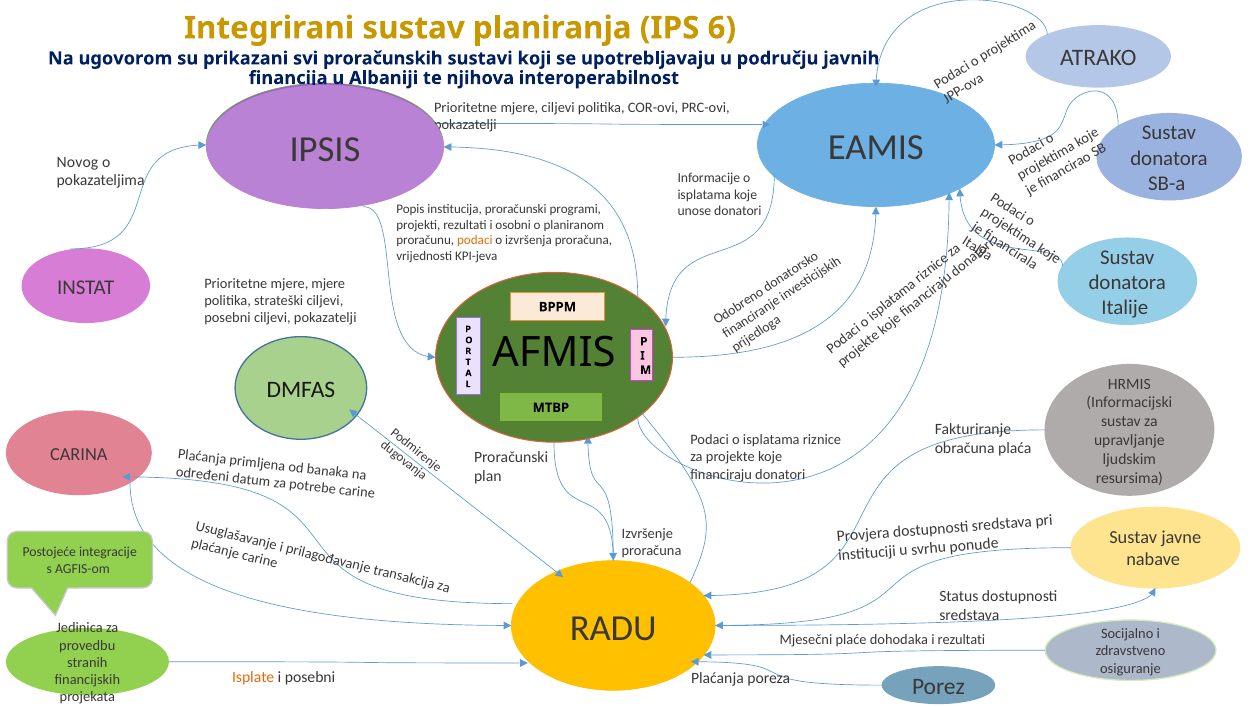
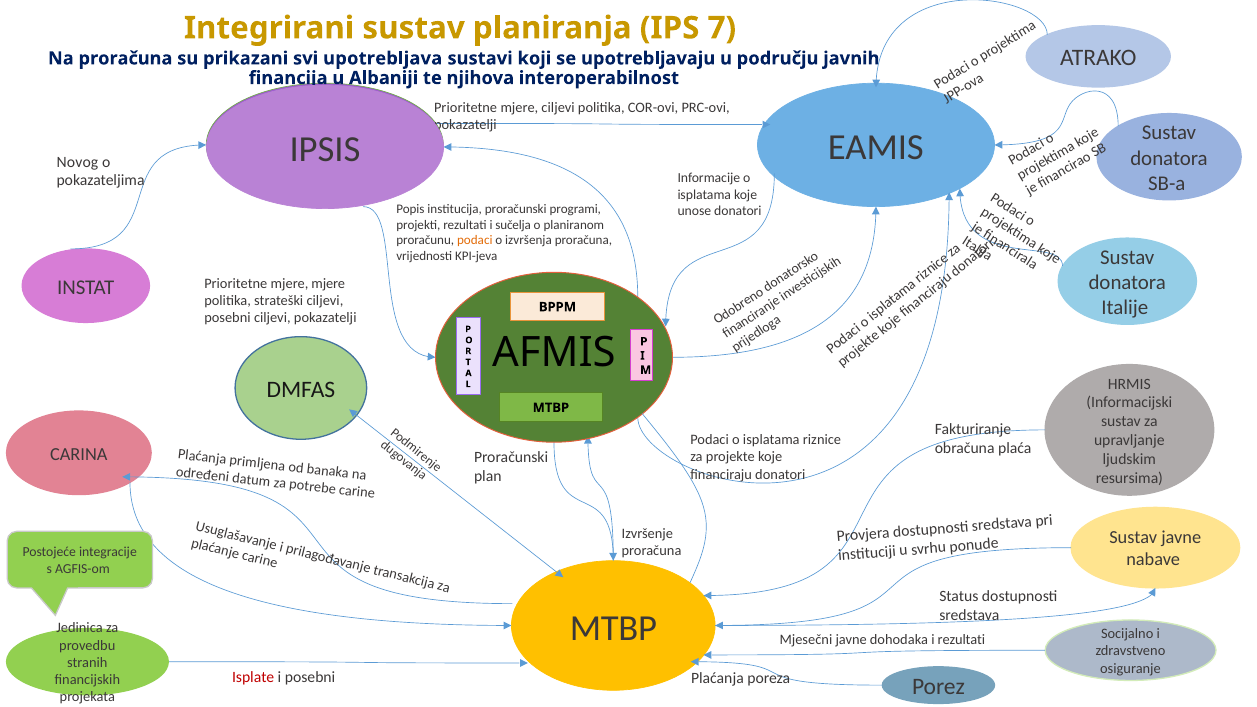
6: 6 -> 7
Na ugovorom: ugovorom -> proračuna
proračunskih: proračunskih -> upotrebljava
osobni: osobni -> sučelja
RADU at (613, 628): RADU -> MTBP
Mjesečni plaće: plaće -> javne
Isplate colour: orange -> red
